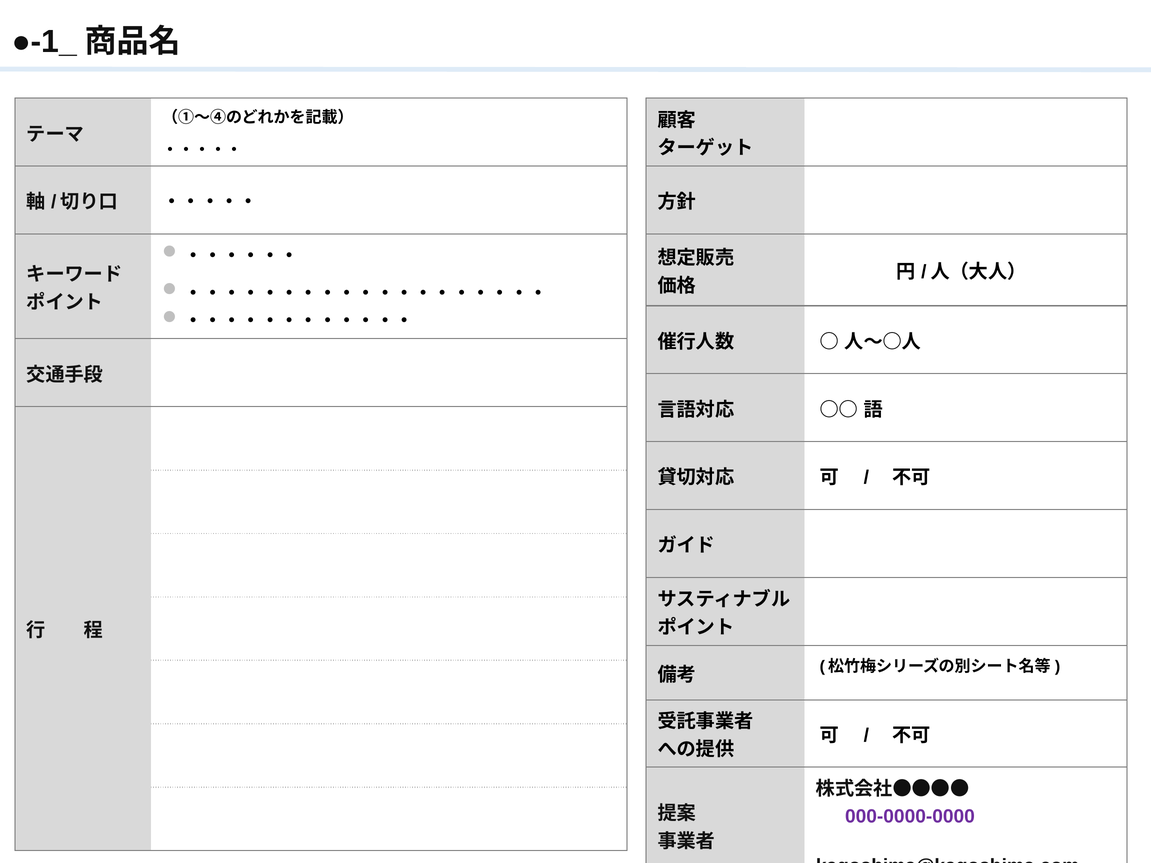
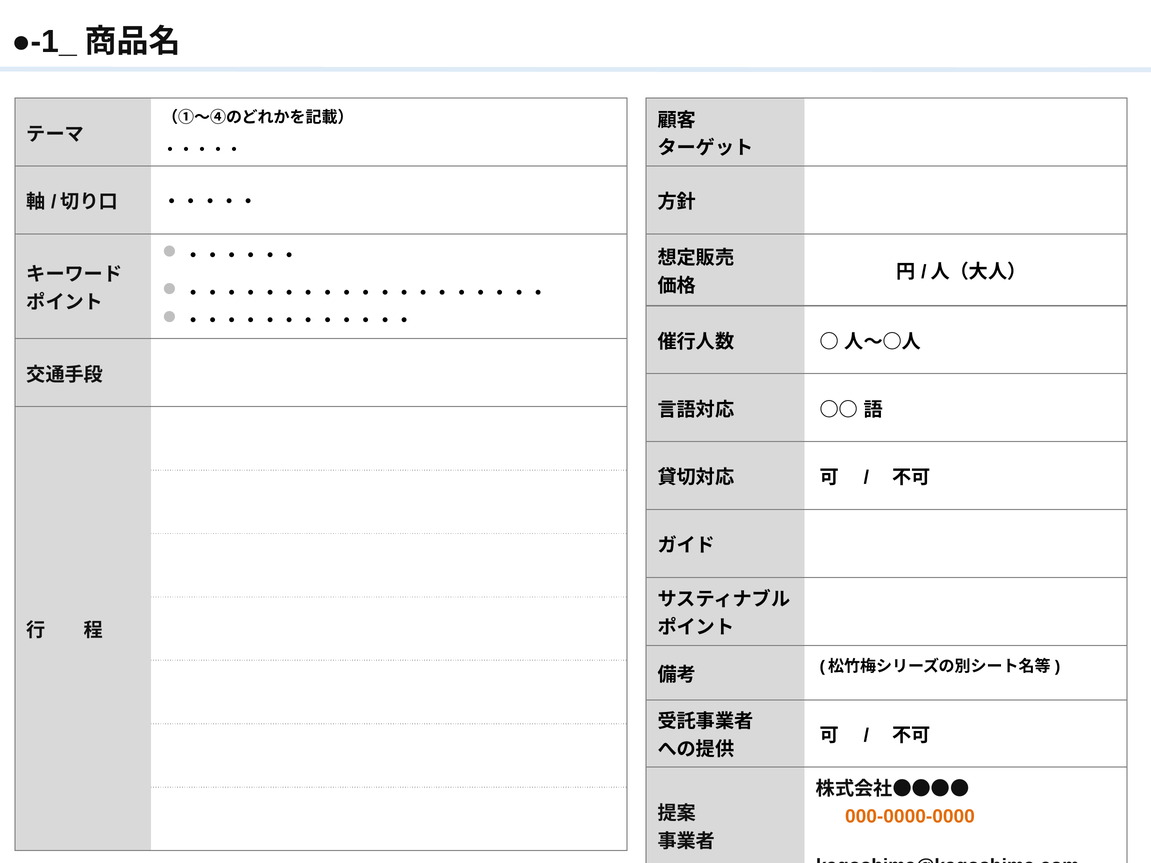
000-0000-0000 colour: purple -> orange
